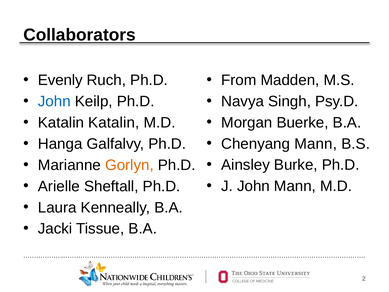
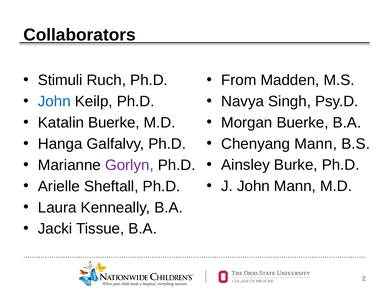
Evenly: Evenly -> Stimuli
Katalin Katalin: Katalin -> Buerke
Gorlyn colour: orange -> purple
